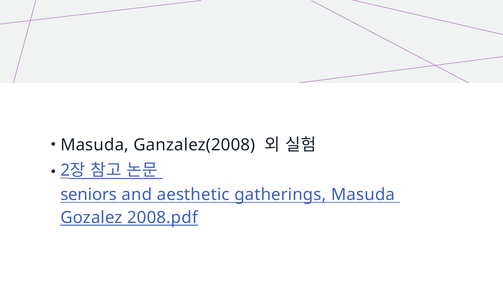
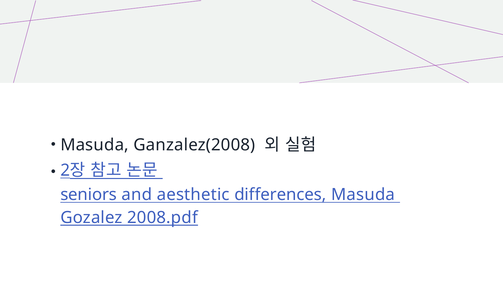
gatherings: gatherings -> differences
